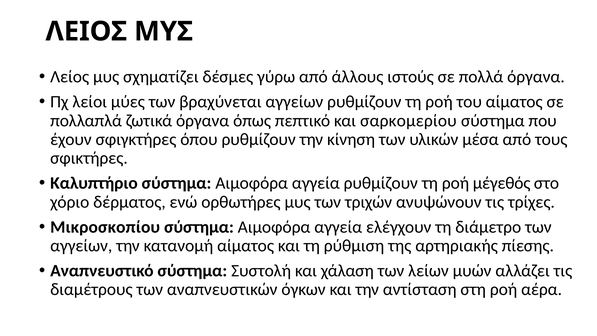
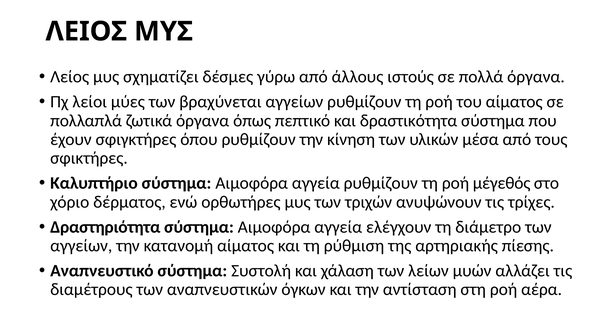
σαρκομερίου: σαρκομερίου -> δραστικότητα
Μικροσκοπίου: Μικροσκοπίου -> Δραστηριότητα
